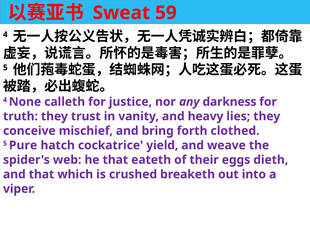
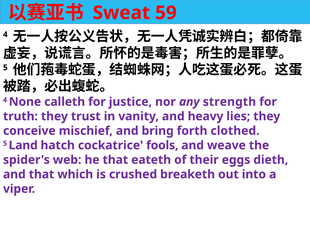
darkness: darkness -> strength
Pure: Pure -> Land
yield: yield -> fools
